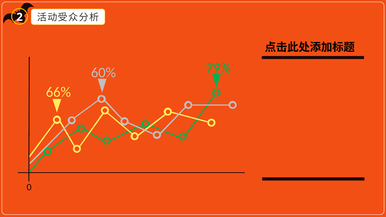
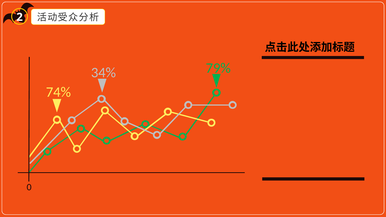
60%: 60% -> 34%
66%: 66% -> 74%
